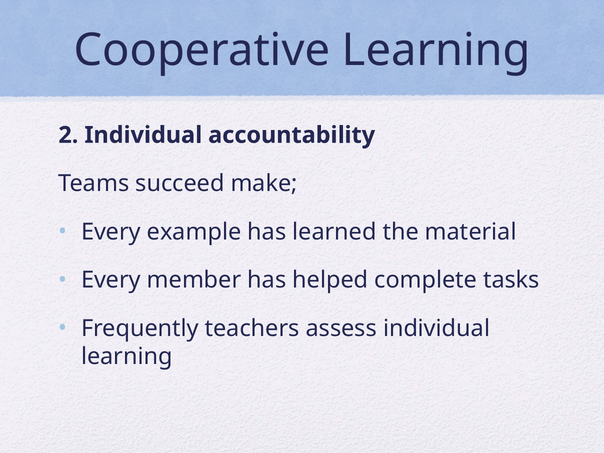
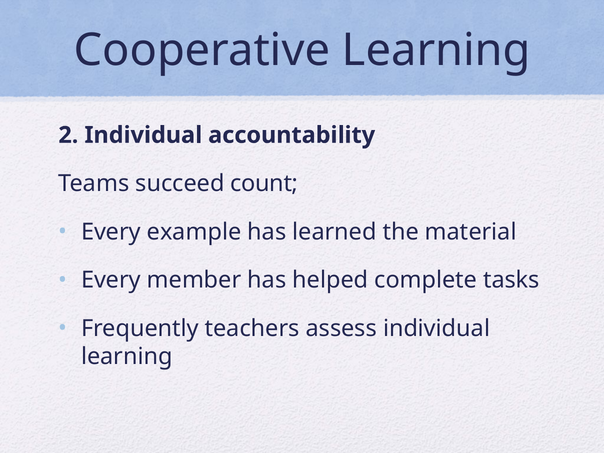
make: make -> count
